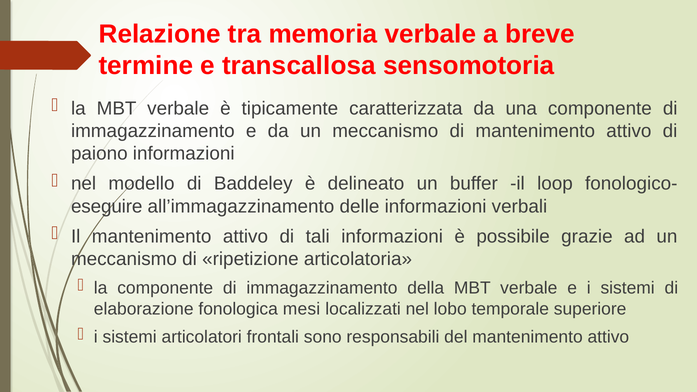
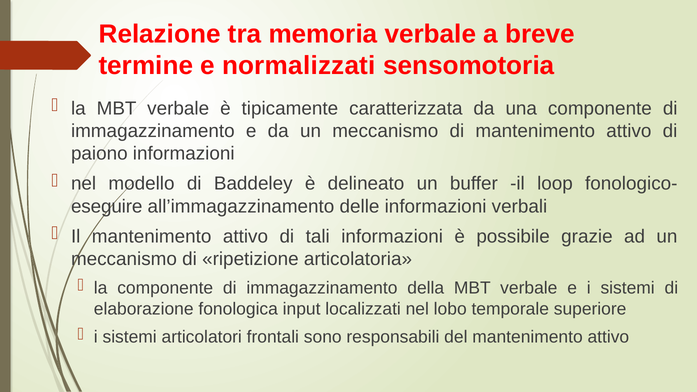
transcallosa: transcallosa -> normalizzati
mesi: mesi -> input
